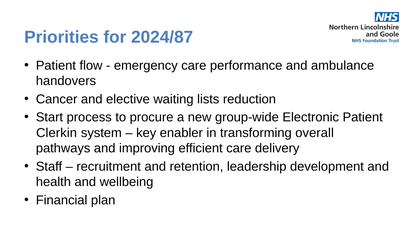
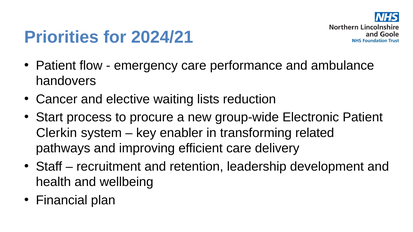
2024/87: 2024/87 -> 2024/21
overall: overall -> related
